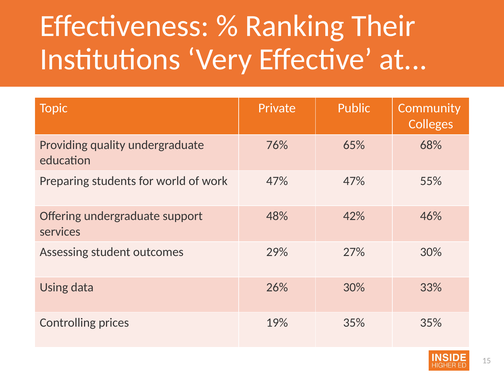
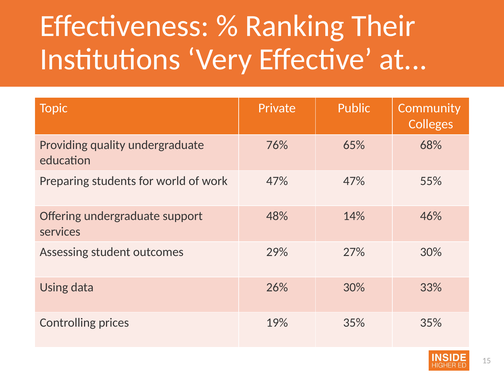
42%: 42% -> 14%
